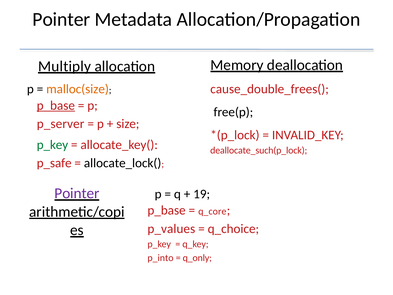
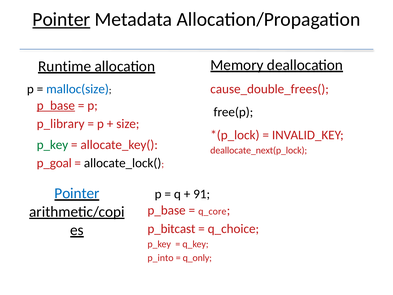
Pointer at (61, 19) underline: none -> present
Multiply: Multiply -> Runtime
malloc(size colour: orange -> blue
p_server: p_server -> p_library
deallocate_such(p_lock: deallocate_such(p_lock -> deallocate_next(p_lock
p_safe: p_safe -> p_goal
Pointer at (77, 193) colour: purple -> blue
19: 19 -> 91
p_values: p_values -> p_bitcast
